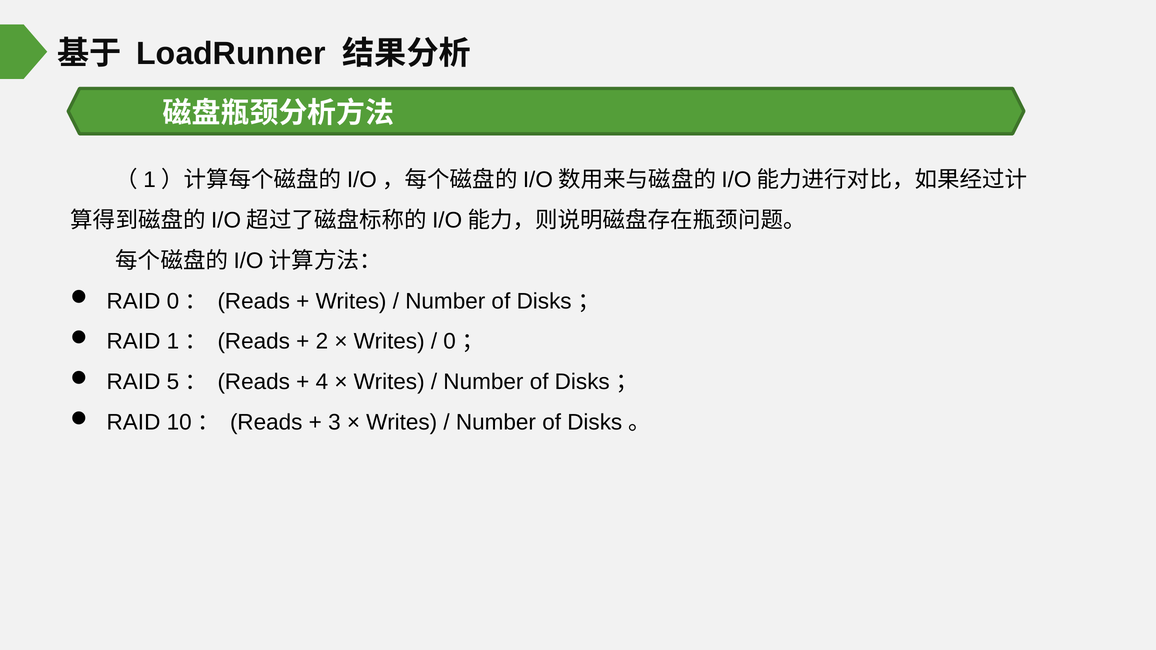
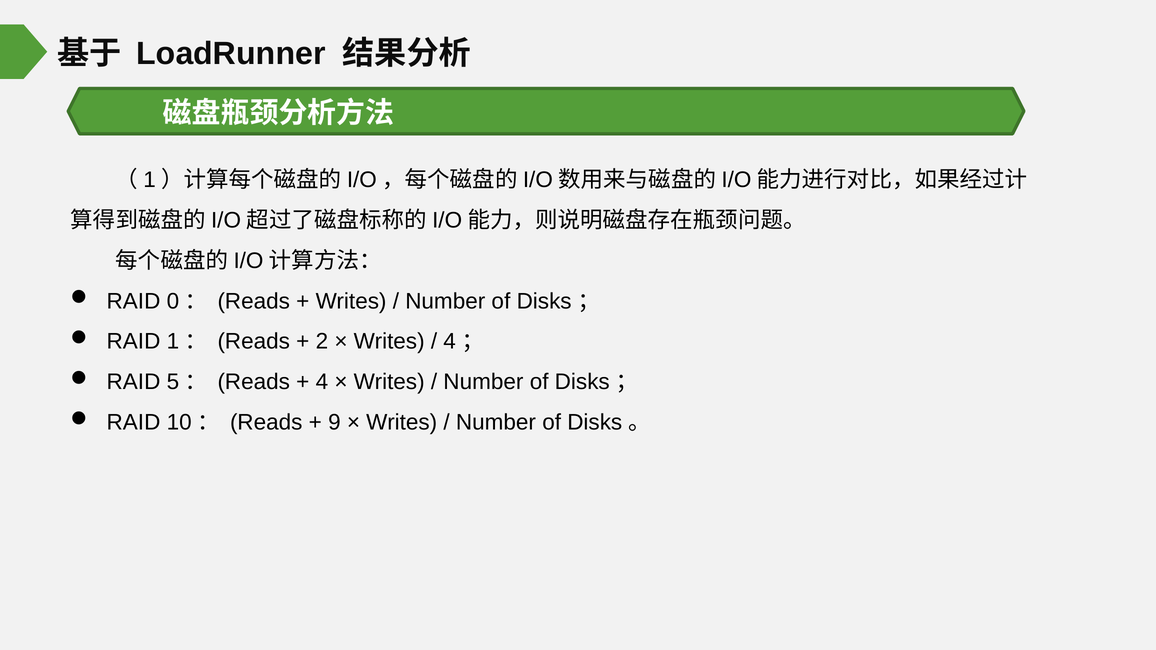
0 at (450, 342): 0 -> 4
3: 3 -> 9
